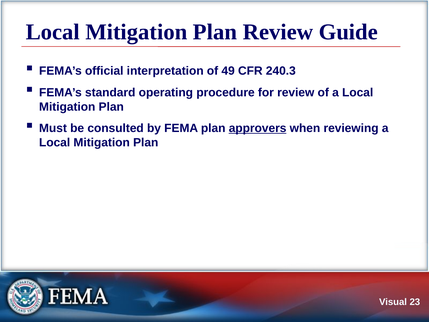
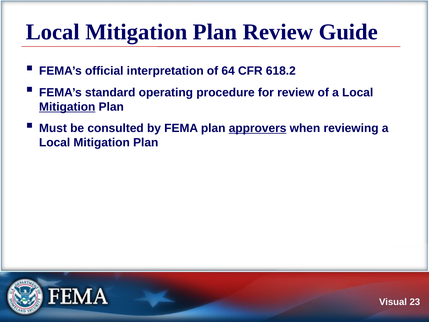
49: 49 -> 64
240.3: 240.3 -> 618.2
Mitigation at (67, 107) underline: none -> present
